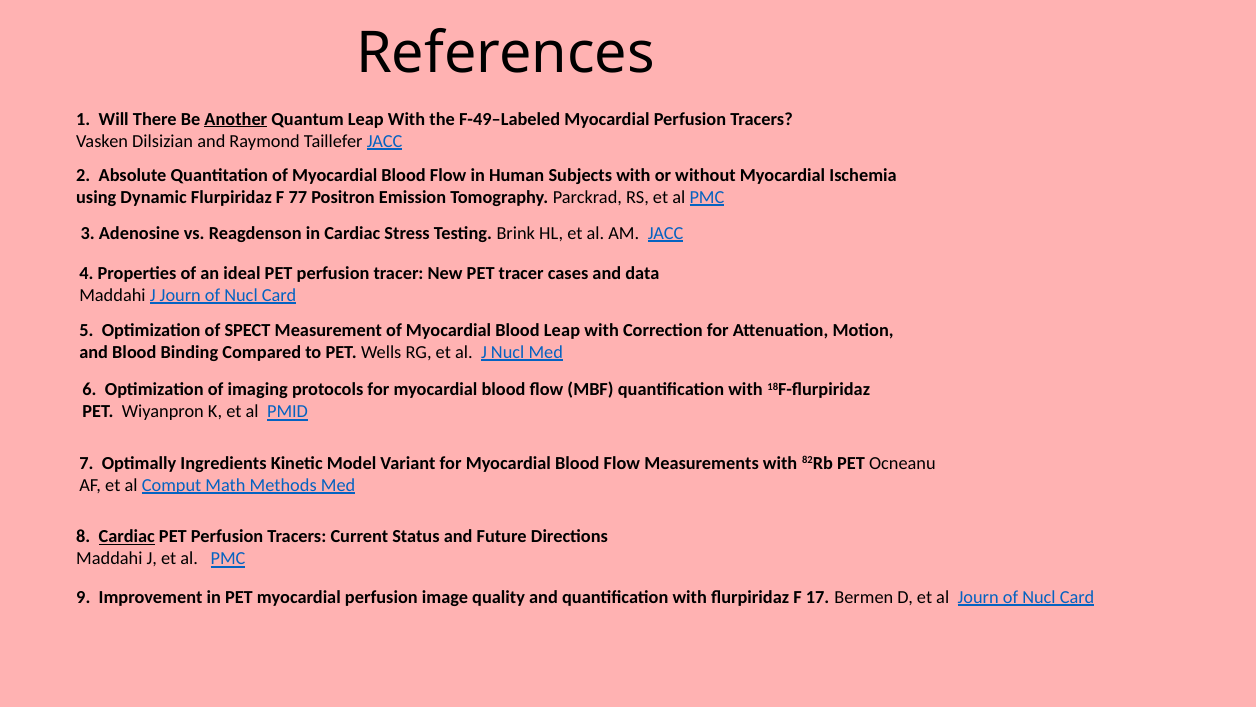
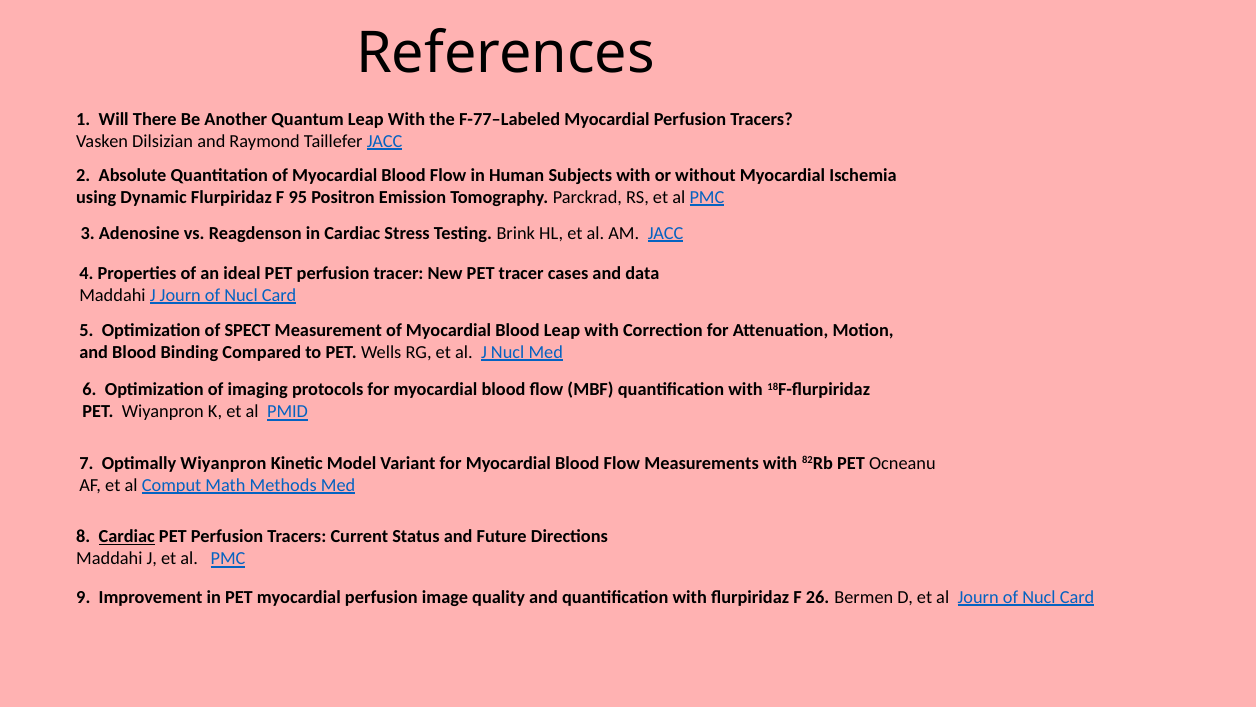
Another underline: present -> none
F-49–Labeled: F-49–Labeled -> F-77–Labeled
77: 77 -> 95
Optimally Ingredients: Ingredients -> Wiyanpron
17: 17 -> 26
